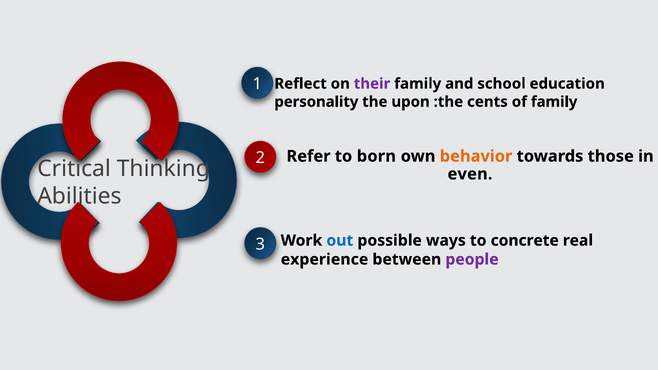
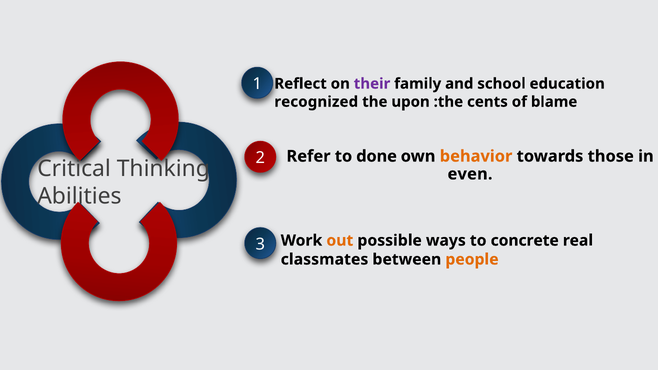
personality: personality -> recognized
of family: family -> blame
born: born -> done
out colour: blue -> orange
experience: experience -> classmates
people colour: purple -> orange
